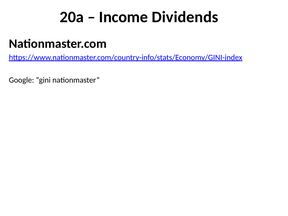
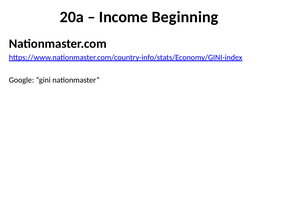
Dividends: Dividends -> Beginning
